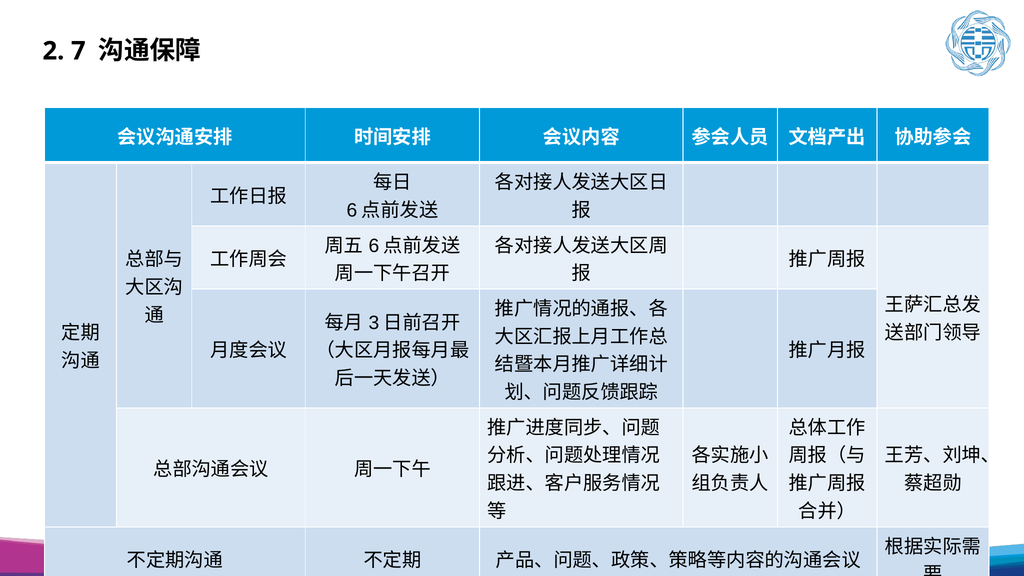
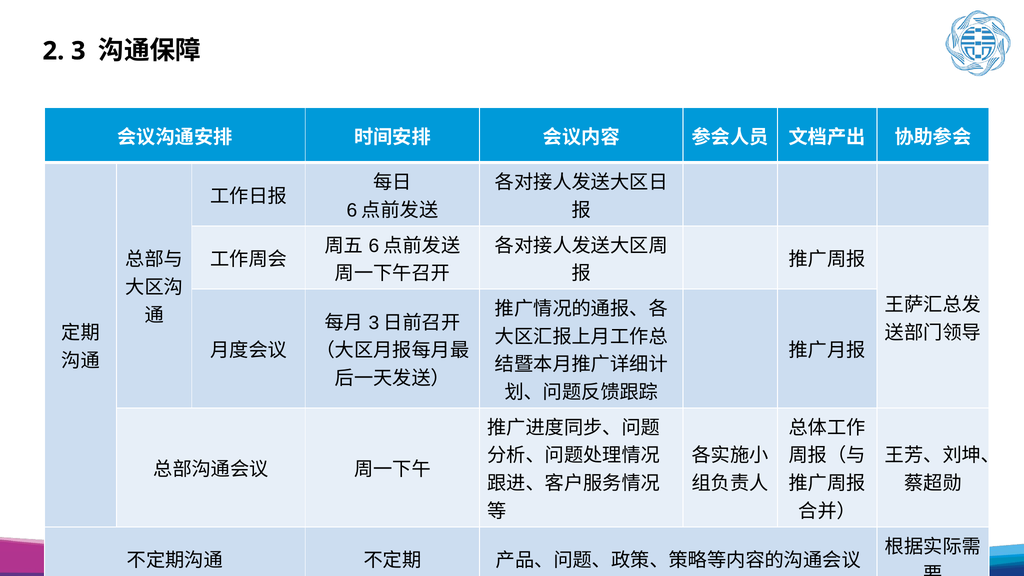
7: 7 -> 3
